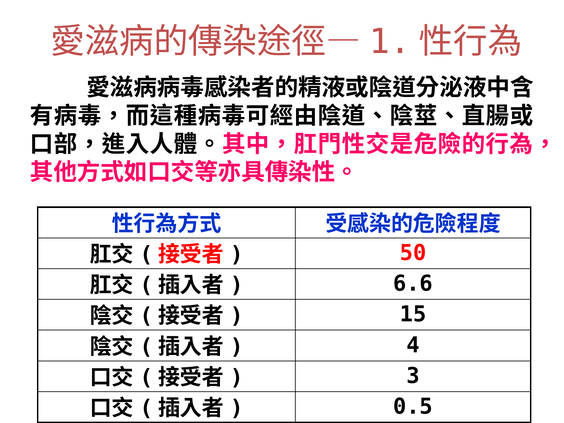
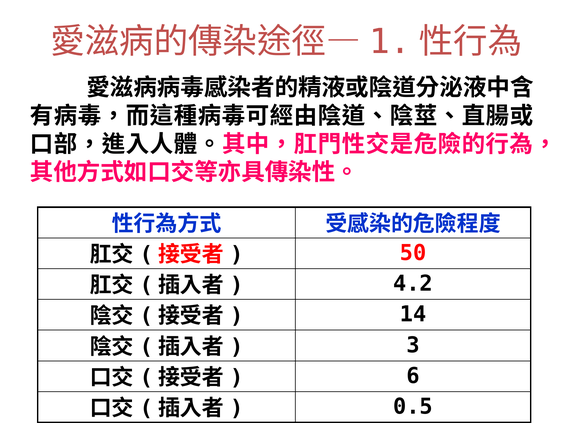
6.6: 6.6 -> 4.2
15: 15 -> 14
4: 4 -> 3
3: 3 -> 6
